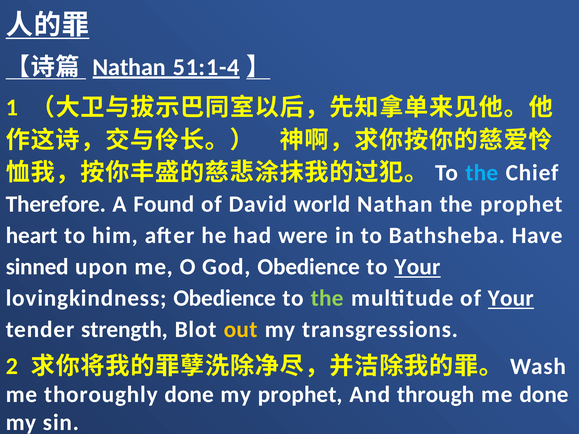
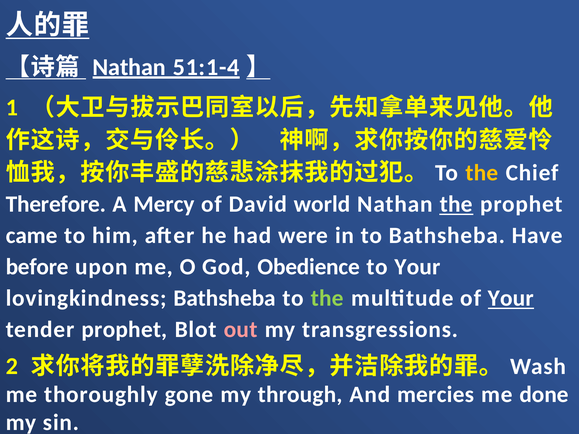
the at (482, 173) colour: light blue -> yellow
Found: Found -> Mercy
the at (456, 204) underline: none -> present
heart: heart -> came
sinned: sinned -> before
Your at (417, 267) underline: present -> none
lovingkindness Obedience: Obedience -> Bathsheba
tender strength: strength -> prophet
out colour: yellow -> pink
thoroughly done: done -> gone
my prophet: prophet -> through
through: through -> mercies
